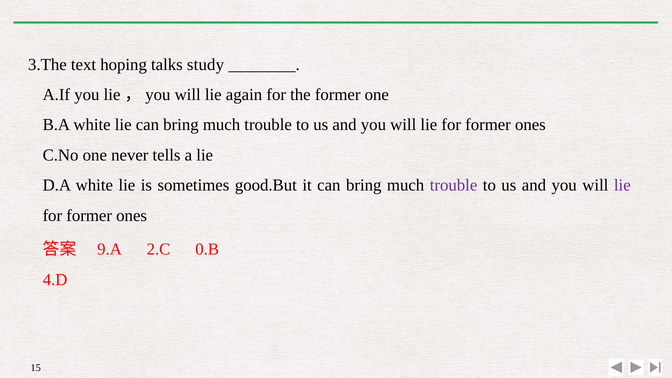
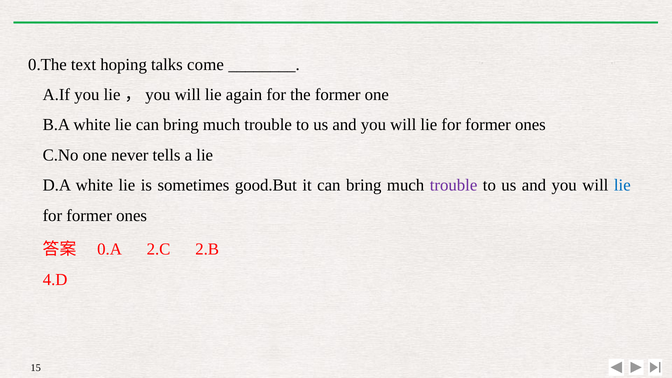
3.The: 3.The -> 0.The
study: study -> come
lie at (622, 185) colour: purple -> blue
9.A: 9.A -> 0.A
0.B: 0.B -> 2.B
